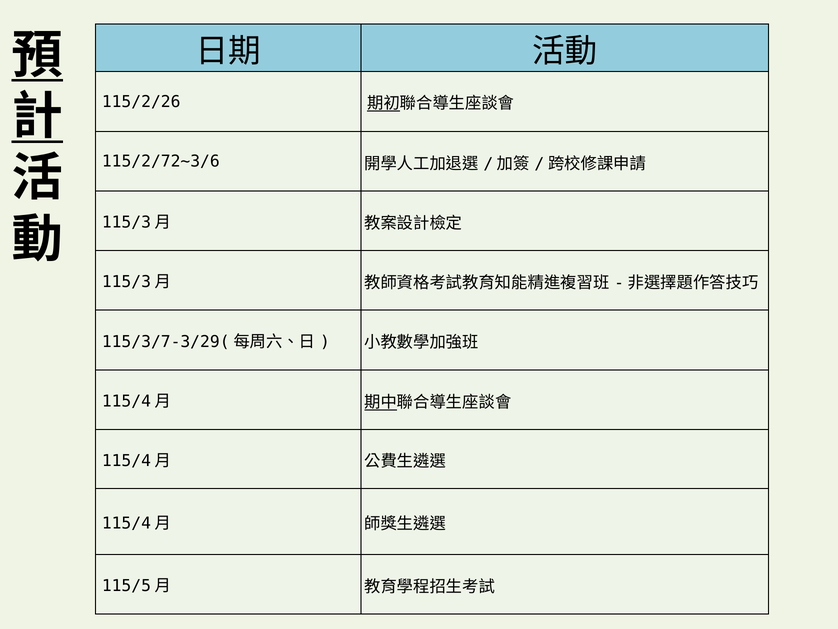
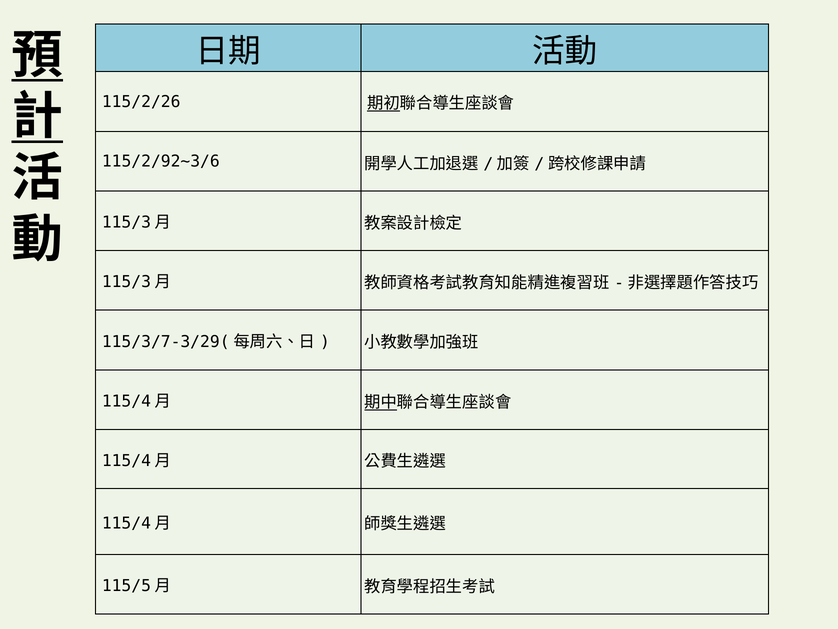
115/2/72~3/6: 115/2/72~3/6 -> 115/2/92~3/6
